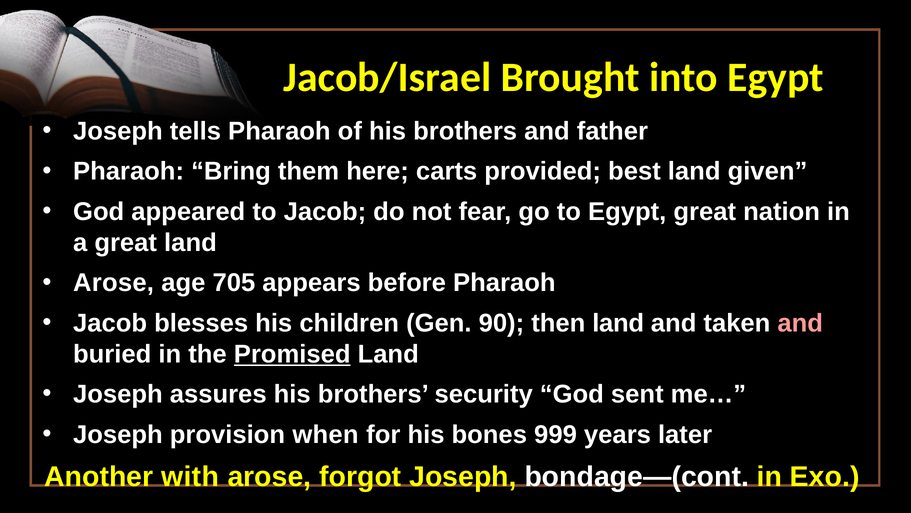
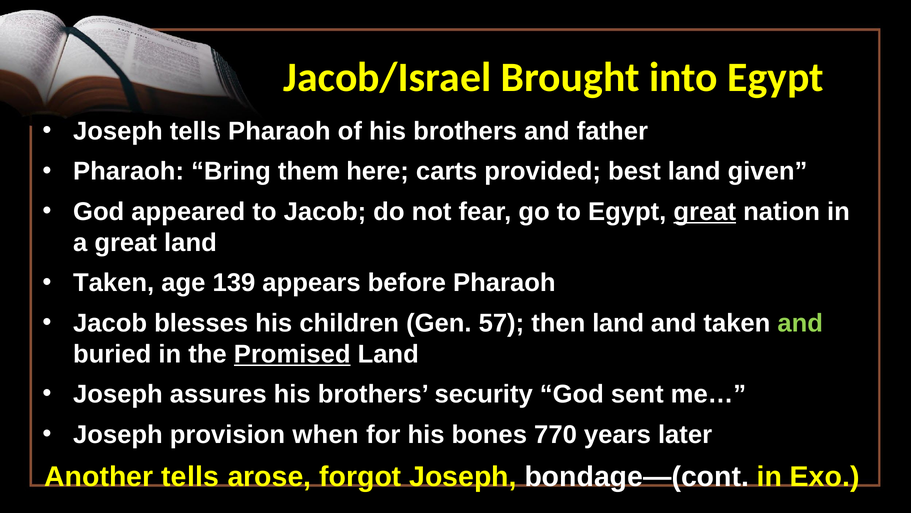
great at (705, 212) underline: none -> present
Arose at (114, 283): Arose -> Taken
705: 705 -> 139
90: 90 -> 57
and at (800, 323) colour: pink -> light green
999: 999 -> 770
Another with: with -> tells
